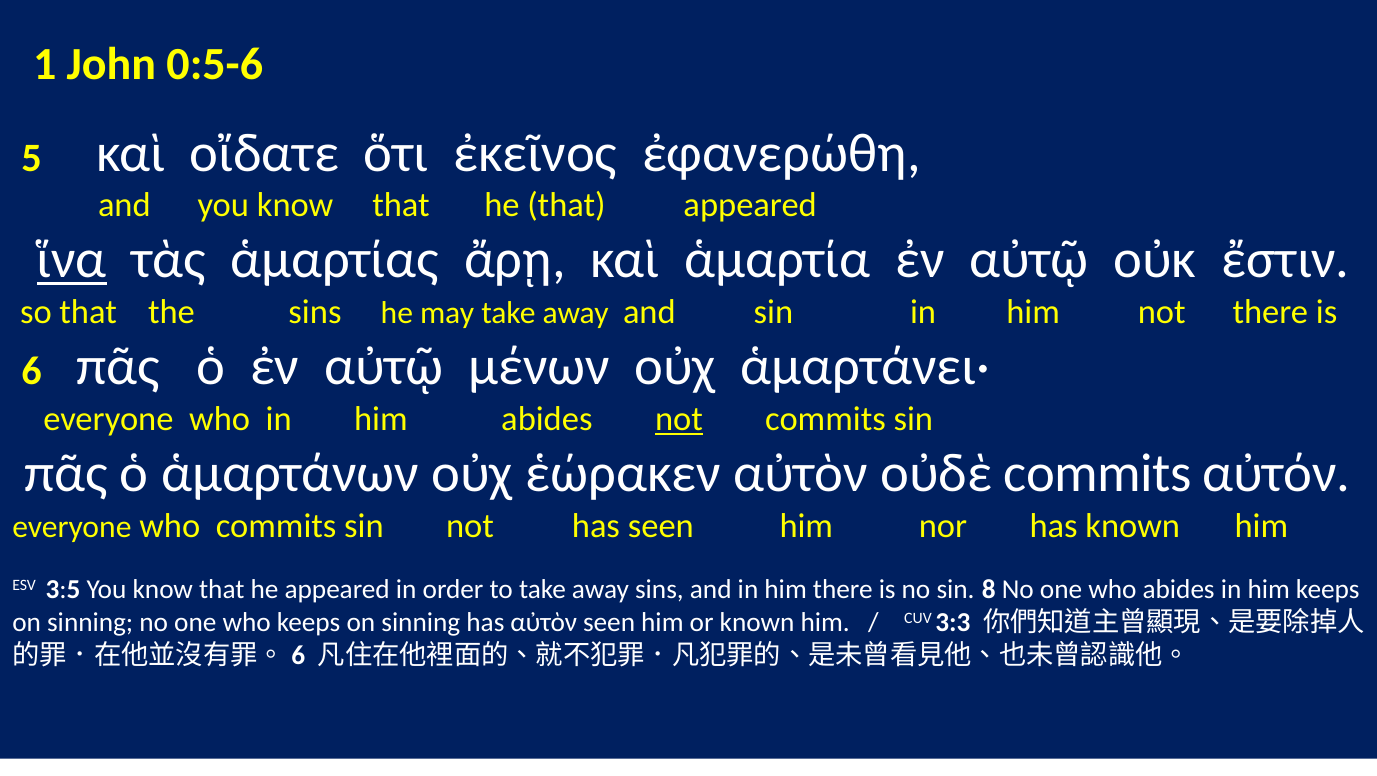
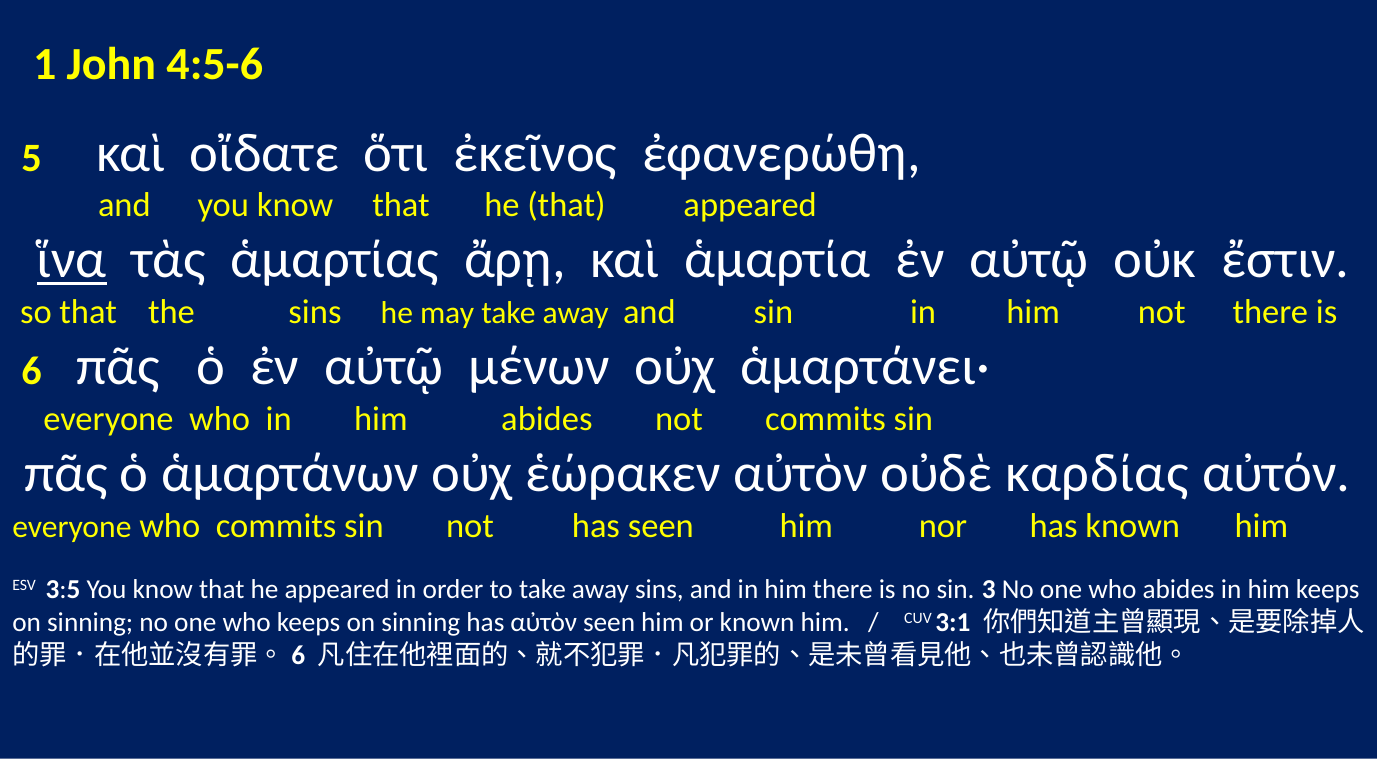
0:5-6: 0:5-6 -> 4:5-6
not at (679, 419) underline: present -> none
οὐδὲ commits: commits -> καρδίας
8: 8 -> 3
3:3: 3:3 -> 3:1
